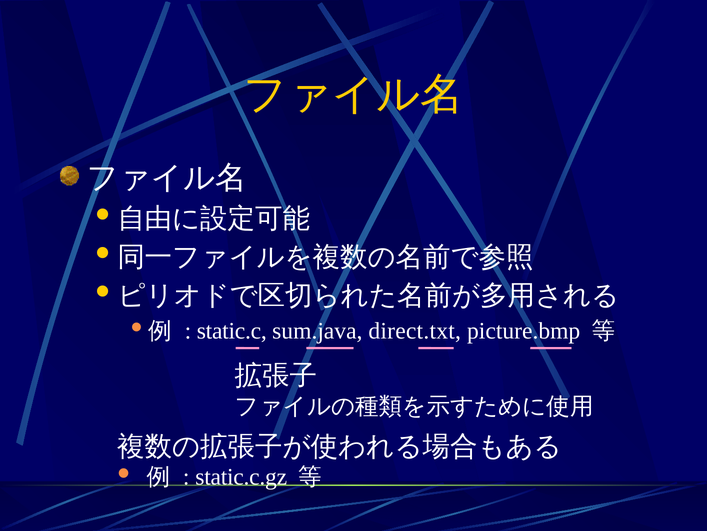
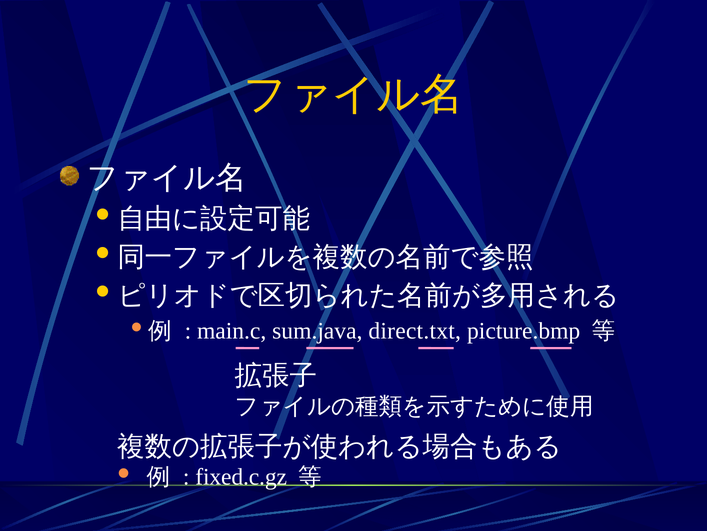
static.c: static.c -> main.c
static.c.gz: static.c.gz -> fixed.c.gz
